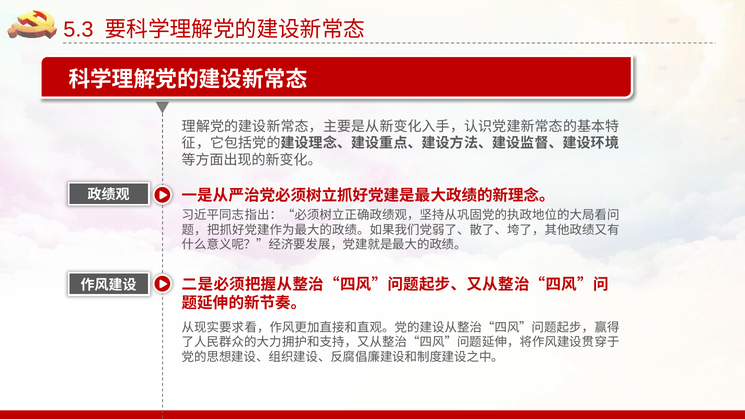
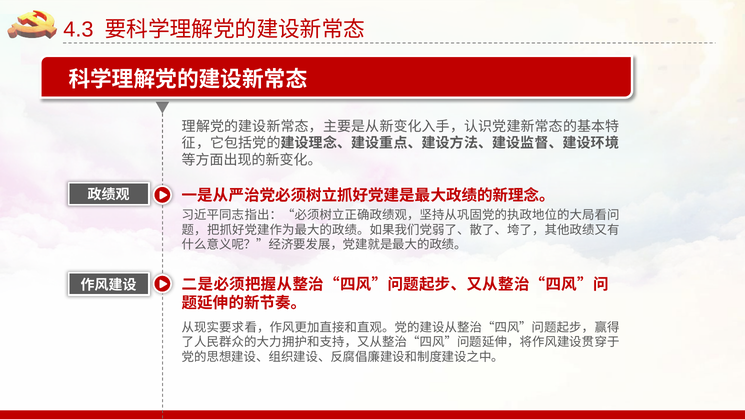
5.3: 5.3 -> 4.3
